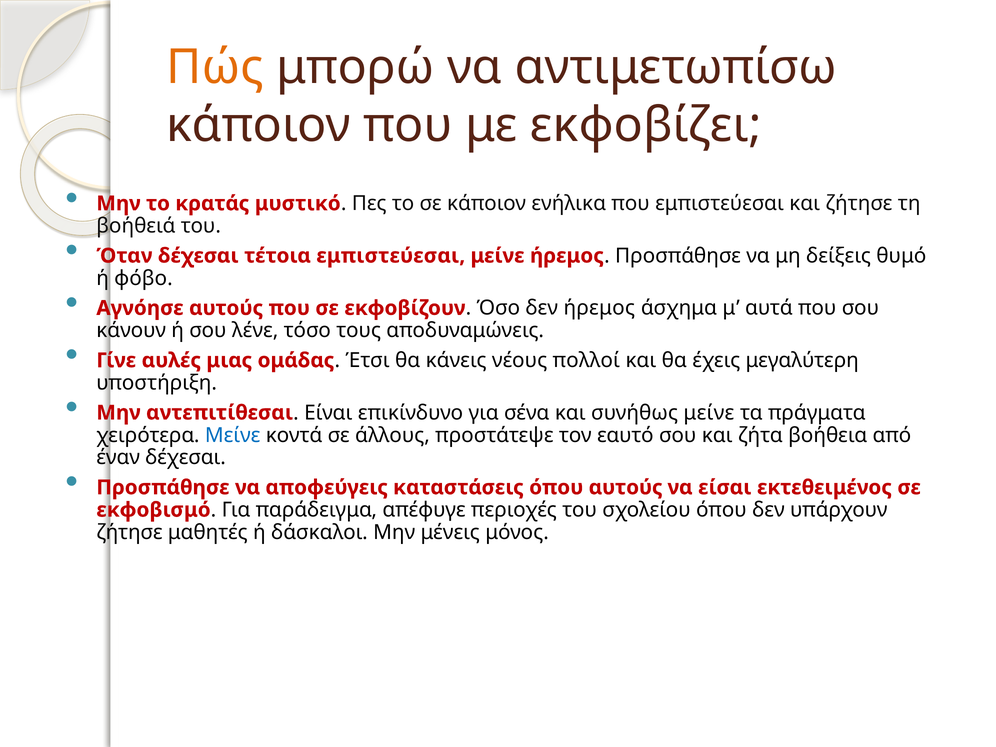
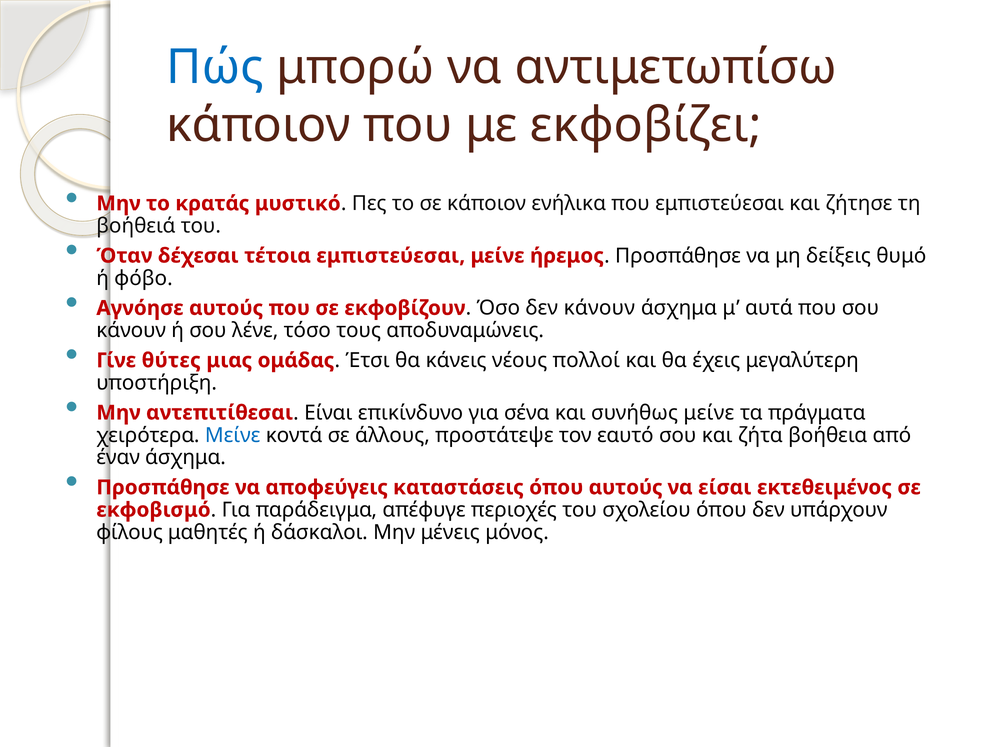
Πώς colour: orange -> blue
δεν ήρεμος: ήρεμος -> κάνουν
αυλές: αυλές -> θύτες
έναν δέχεσαι: δέχεσαι -> άσχημα
ζήτησε at (130, 532): ζήτησε -> φίλους
